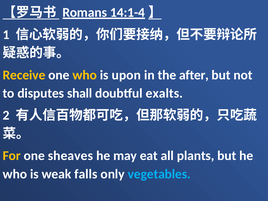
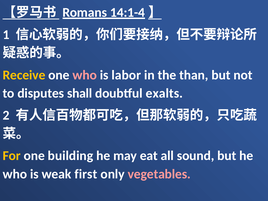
who at (85, 75) colour: yellow -> pink
upon: upon -> labor
after: after -> than
sheaves: sheaves -> building
plants: plants -> sound
falls: falls -> first
vegetables colour: light blue -> pink
